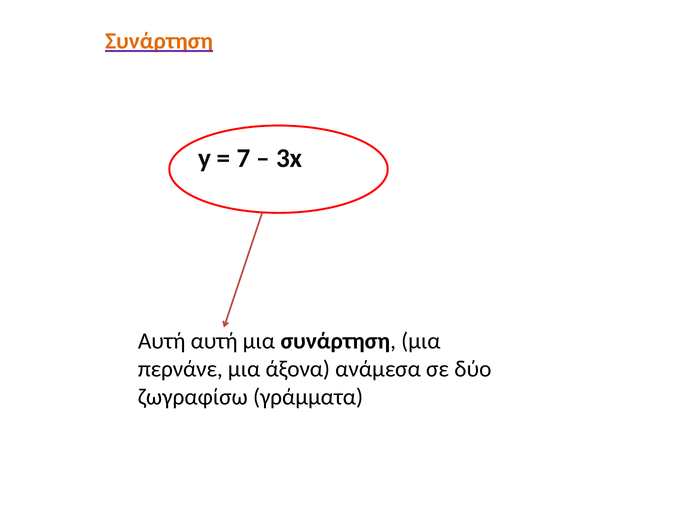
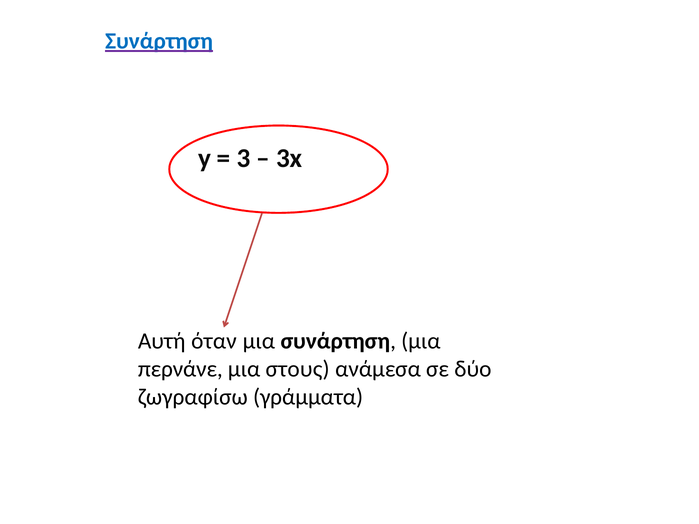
Συνάρτηση at (159, 41) colour: orange -> blue
7: 7 -> 3
Αυτή αυτή: αυτή -> όταν
άξονα: άξονα -> στους
